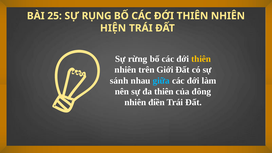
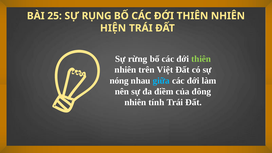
thiên at (201, 59) colour: yellow -> light green
Giới: Giới -> Việt
sánh: sánh -> nóng
đa thiên: thiên -> điềm
điền: điền -> tính
